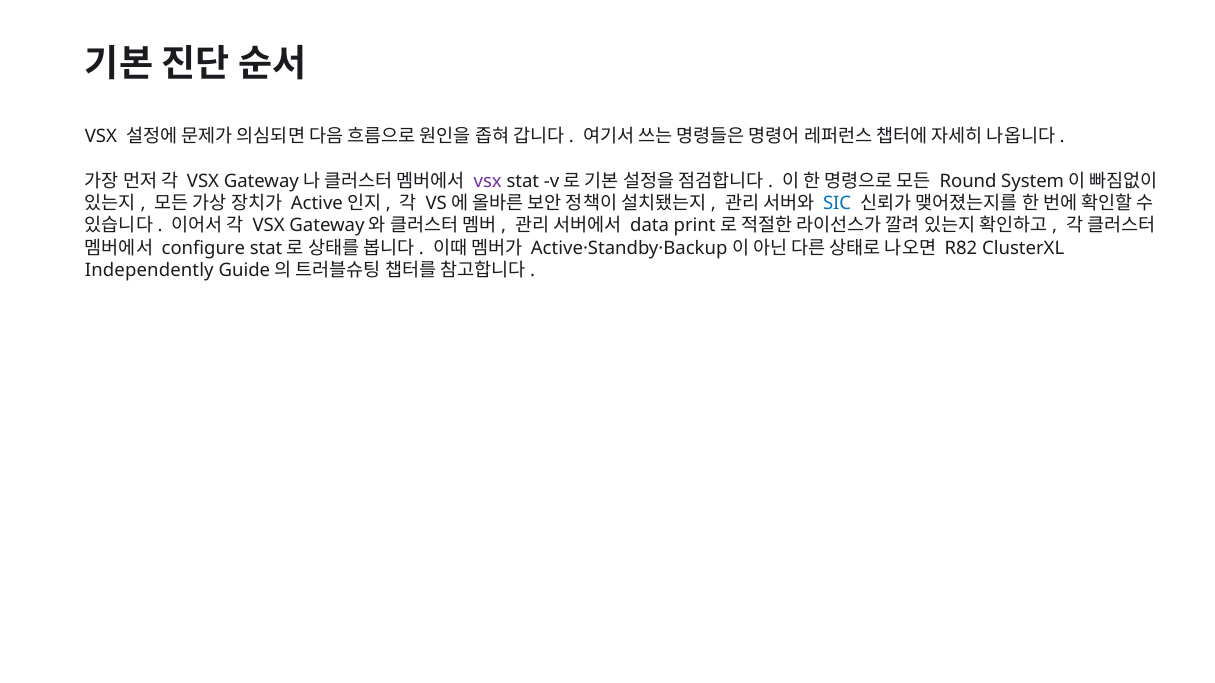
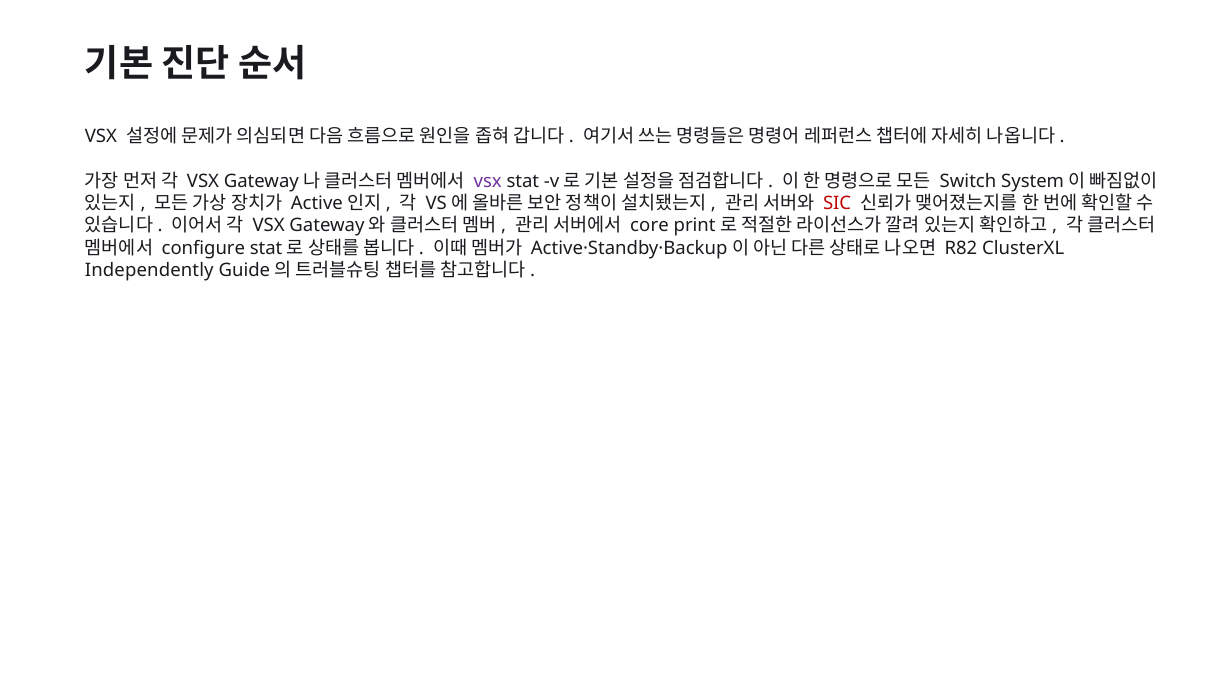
Round: Round -> Switch
SIC colour: blue -> red
data: data -> core
